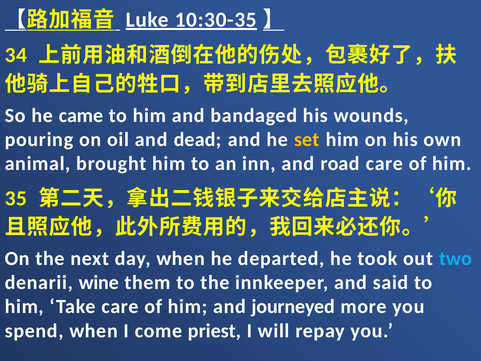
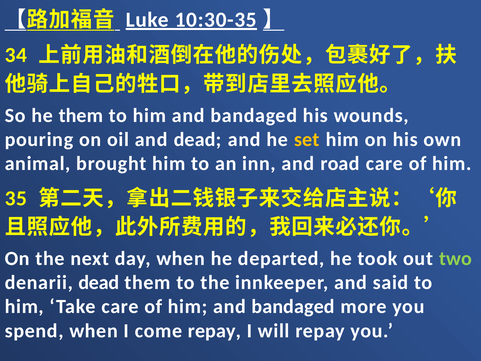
he came: came -> them
two colour: light blue -> light green
denarii wine: wine -> dead
of him and journeyed: journeyed -> bandaged
come priest: priest -> repay
